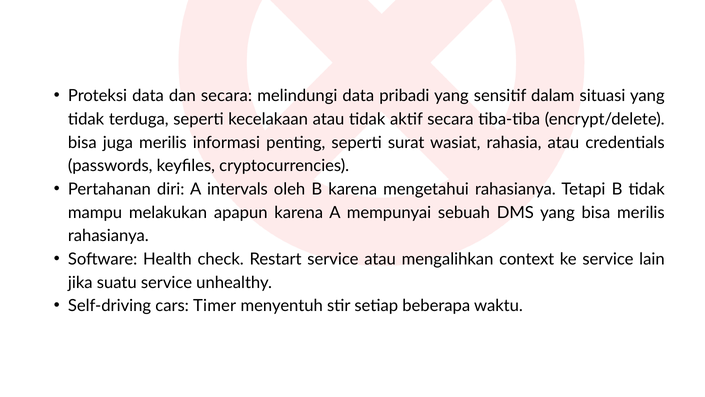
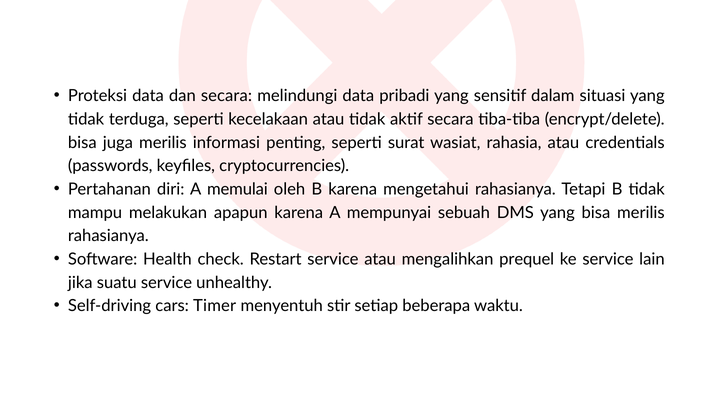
intervals: intervals -> memulai
context: context -> prequel
